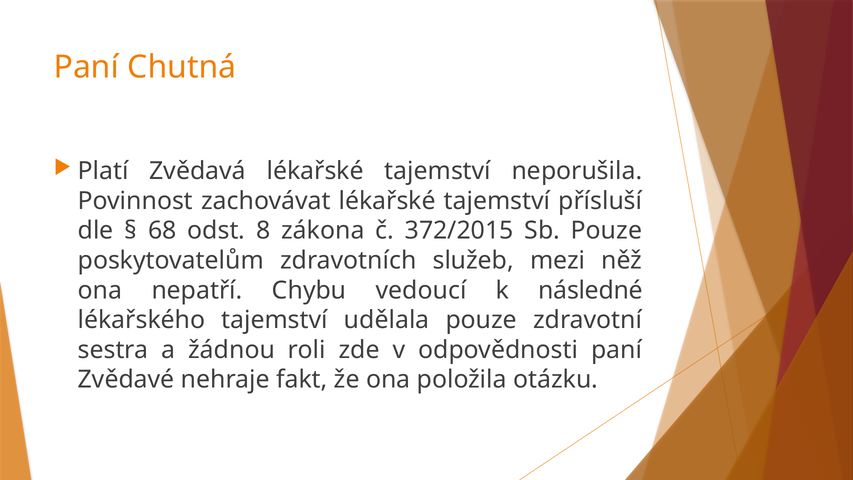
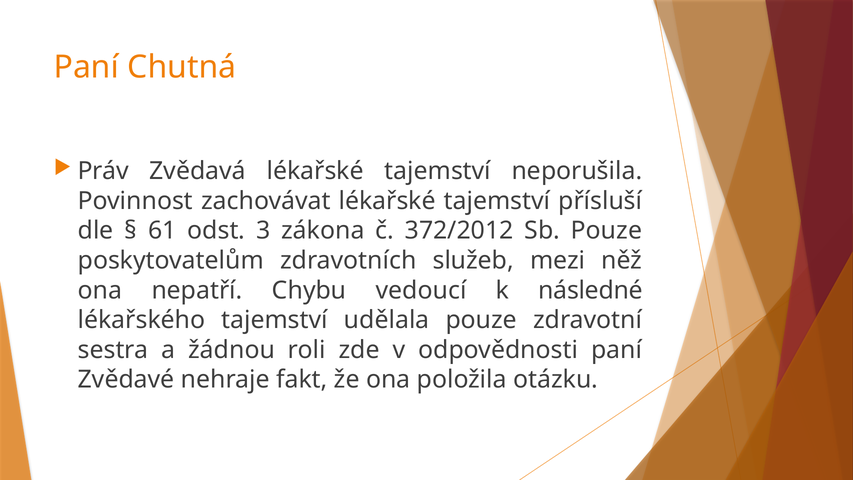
Platí: Platí -> Práv
68: 68 -> 61
8: 8 -> 3
372/2015: 372/2015 -> 372/2012
